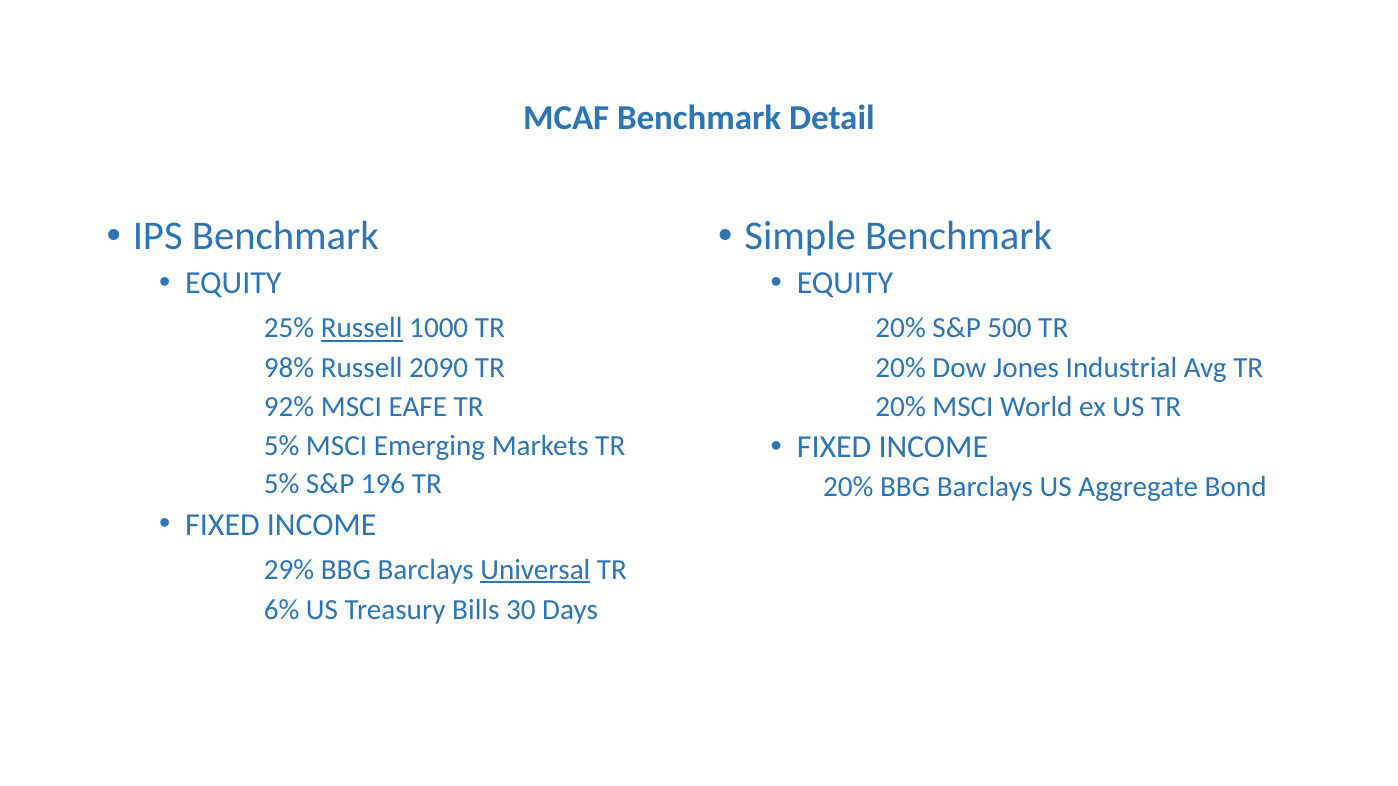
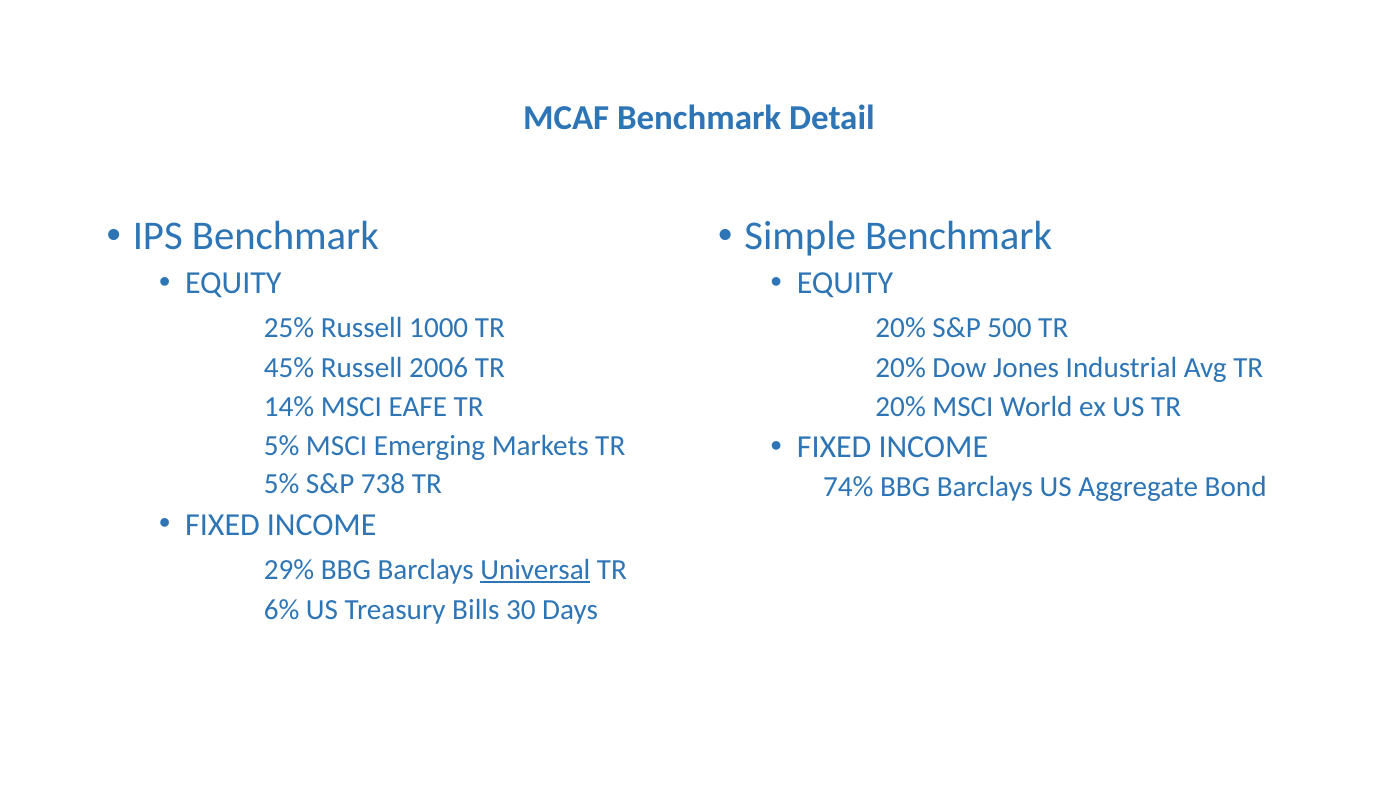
Russell at (362, 328) underline: present -> none
98%: 98% -> 45%
2090: 2090 -> 2006
92%: 92% -> 14%
196: 196 -> 738
20% at (848, 488): 20% -> 74%
